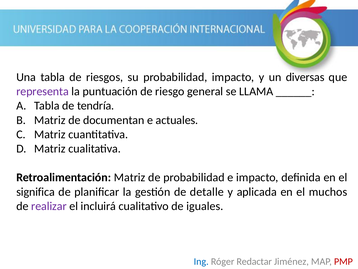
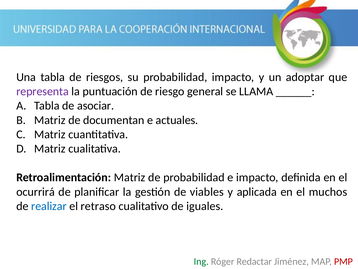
diversas: diversas -> adoptar
tendría: tendría -> asociar
significa: significa -> ocurrirá
detalle: detalle -> viables
realizar colour: purple -> blue
incluirá: incluirá -> retraso
Ing colour: blue -> green
